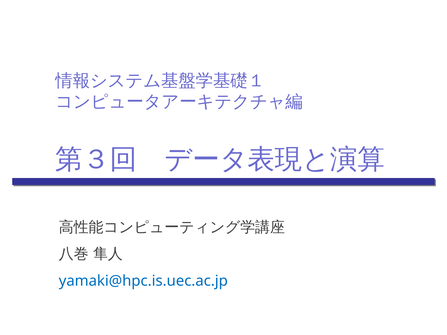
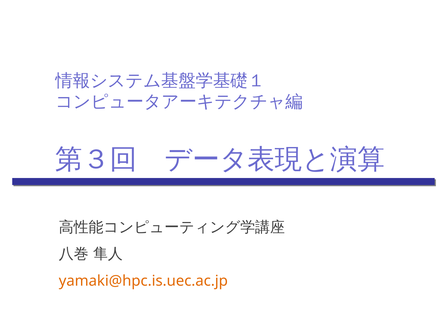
yamaki@hpc.is.uec.ac.jp colour: blue -> orange
